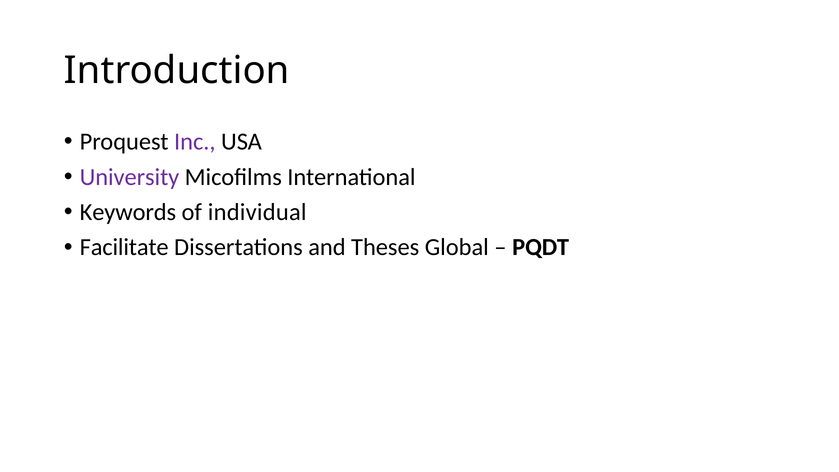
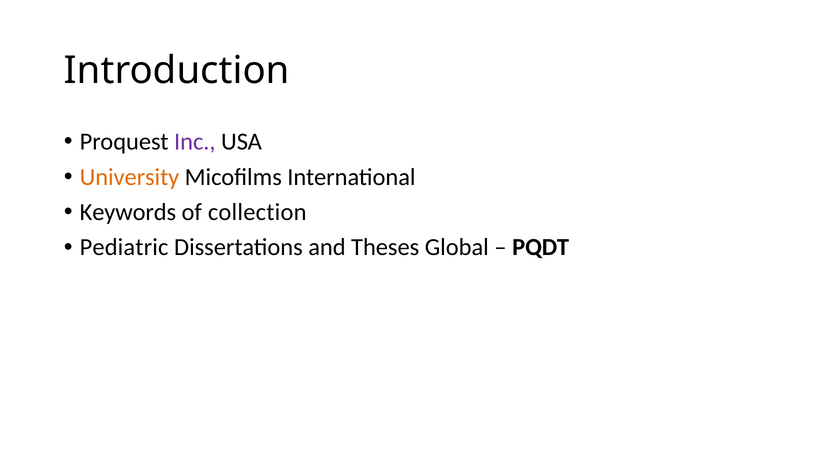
University colour: purple -> orange
individual: individual -> collection
Facilitate: Facilitate -> Pediatric
